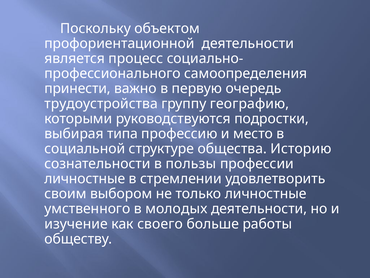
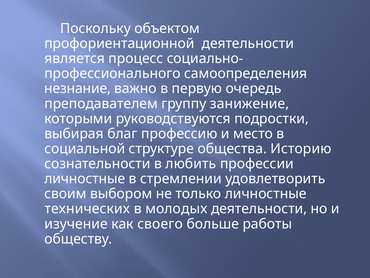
принести: принести -> незнание
трудоустройства: трудоустройства -> преподавателем
географию: географию -> занижение
типа: типа -> благ
пользы: пользы -> любить
умственного: умственного -> технических
